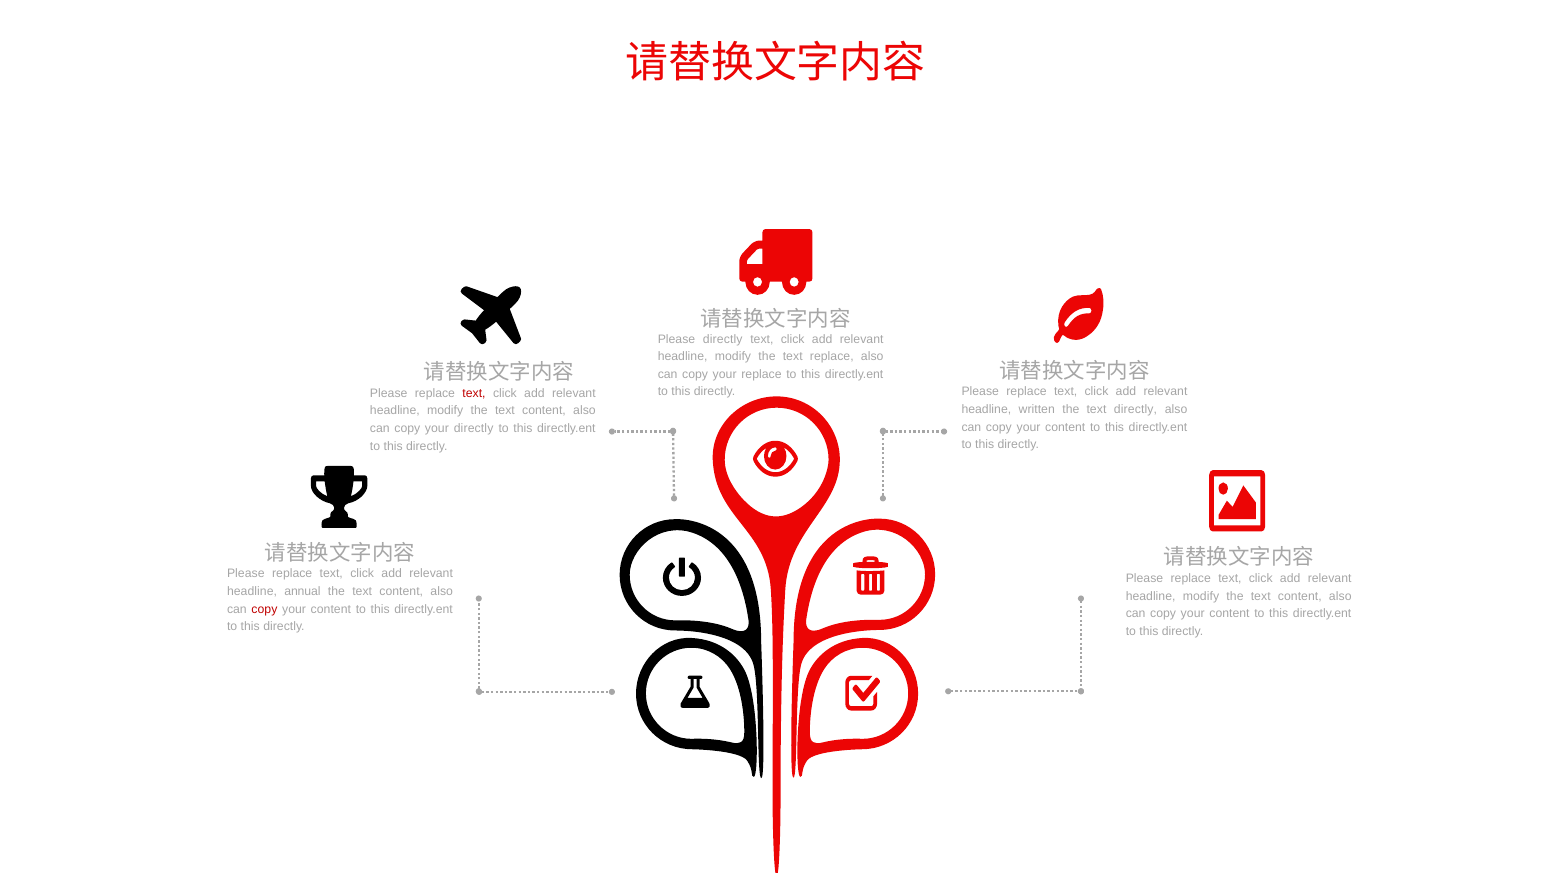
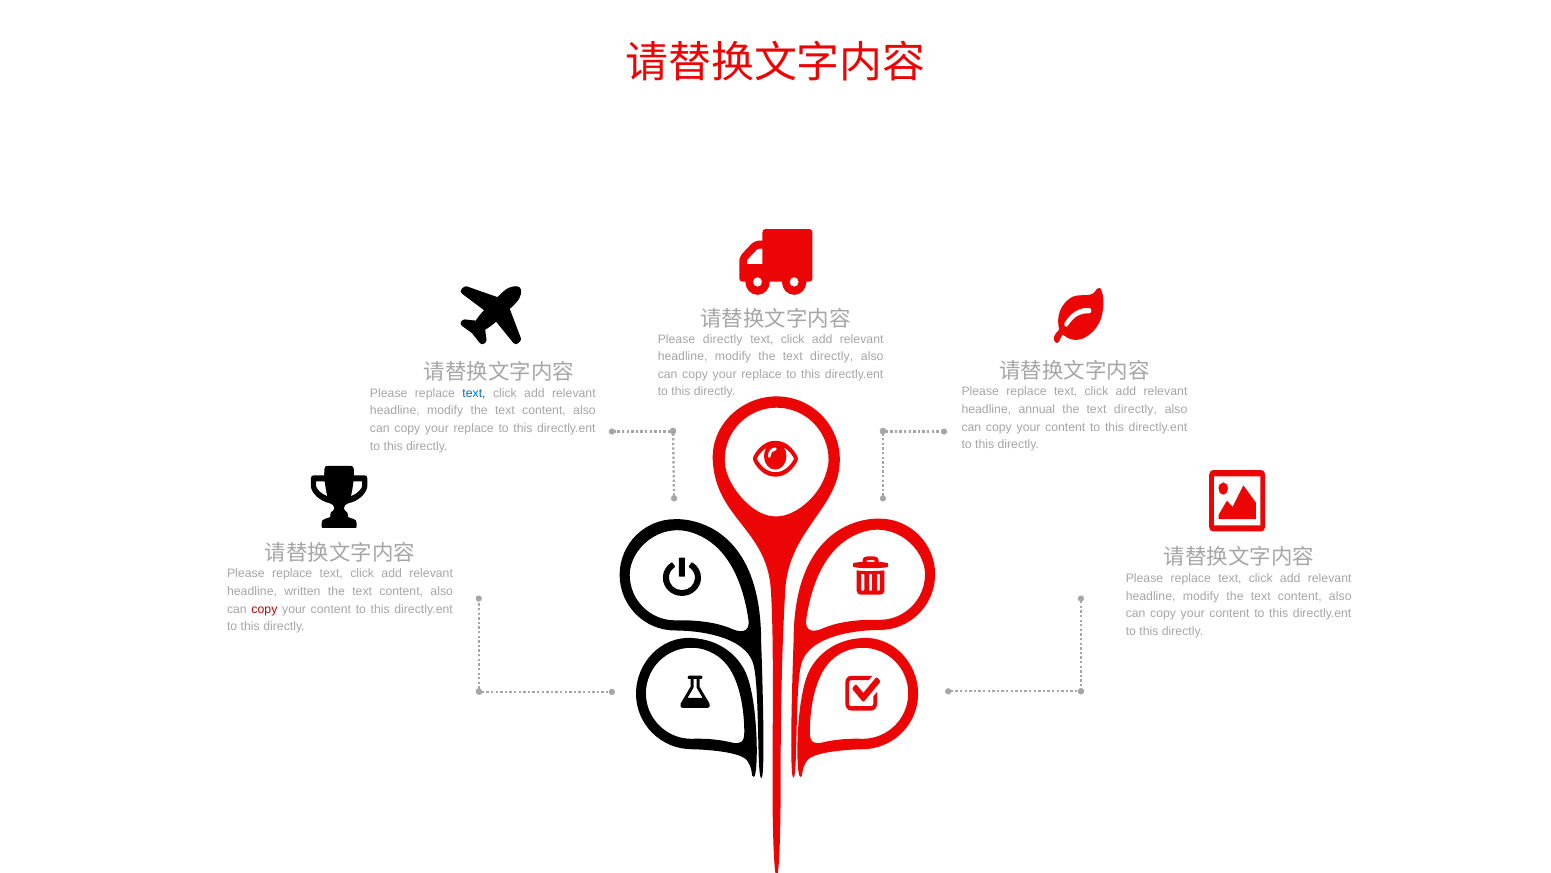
modify the text replace: replace -> directly
text at (474, 393) colour: red -> blue
written: written -> annual
directly at (474, 428): directly -> replace
annual: annual -> written
